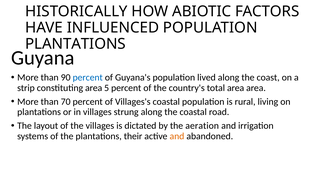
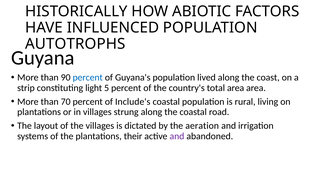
PLANTATIONS at (75, 44): PLANTATIONS -> AUTOTROPHS
constituting area: area -> light
Villages's: Villages's -> Include's
and at (177, 137) colour: orange -> purple
